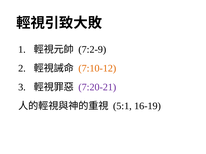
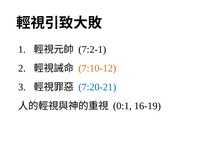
7:2-9: 7:2-9 -> 7:2-1
7:20-21 colour: purple -> blue
5:1: 5:1 -> 0:1
